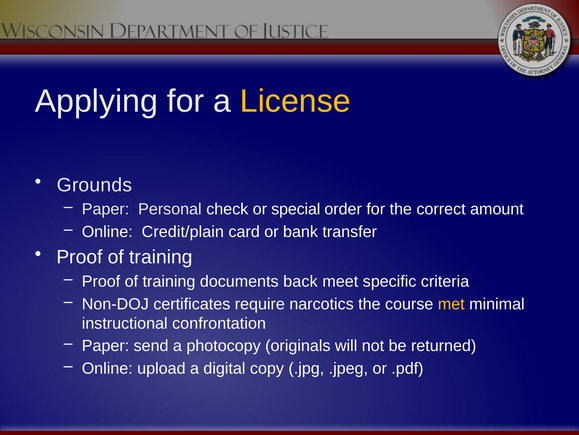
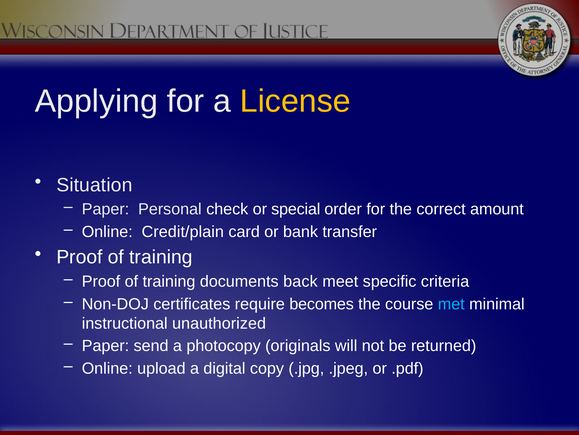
Grounds: Grounds -> Situation
narcotics: narcotics -> becomes
met colour: yellow -> light blue
confrontation: confrontation -> unauthorized
